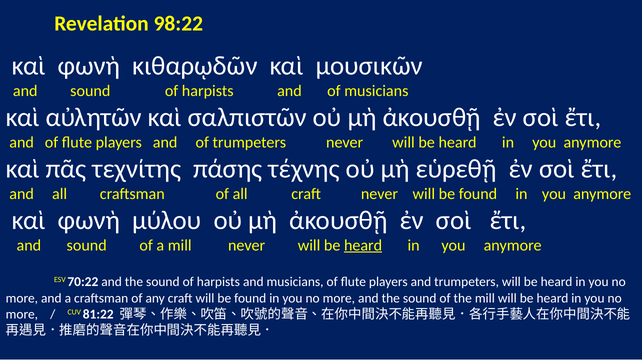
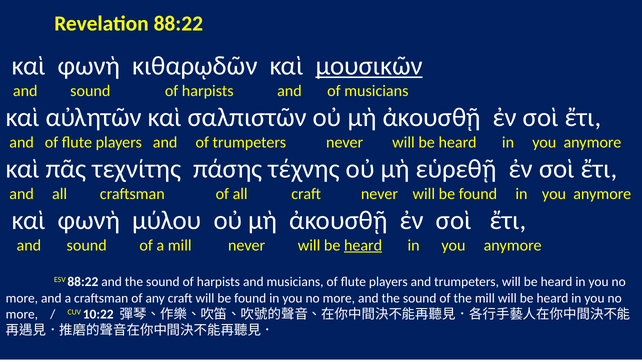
Revelation 98:22: 98:22 -> 88:22
μουσικῶν underline: none -> present
ESV 70:22: 70:22 -> 88:22
81:22: 81:22 -> 10:22
